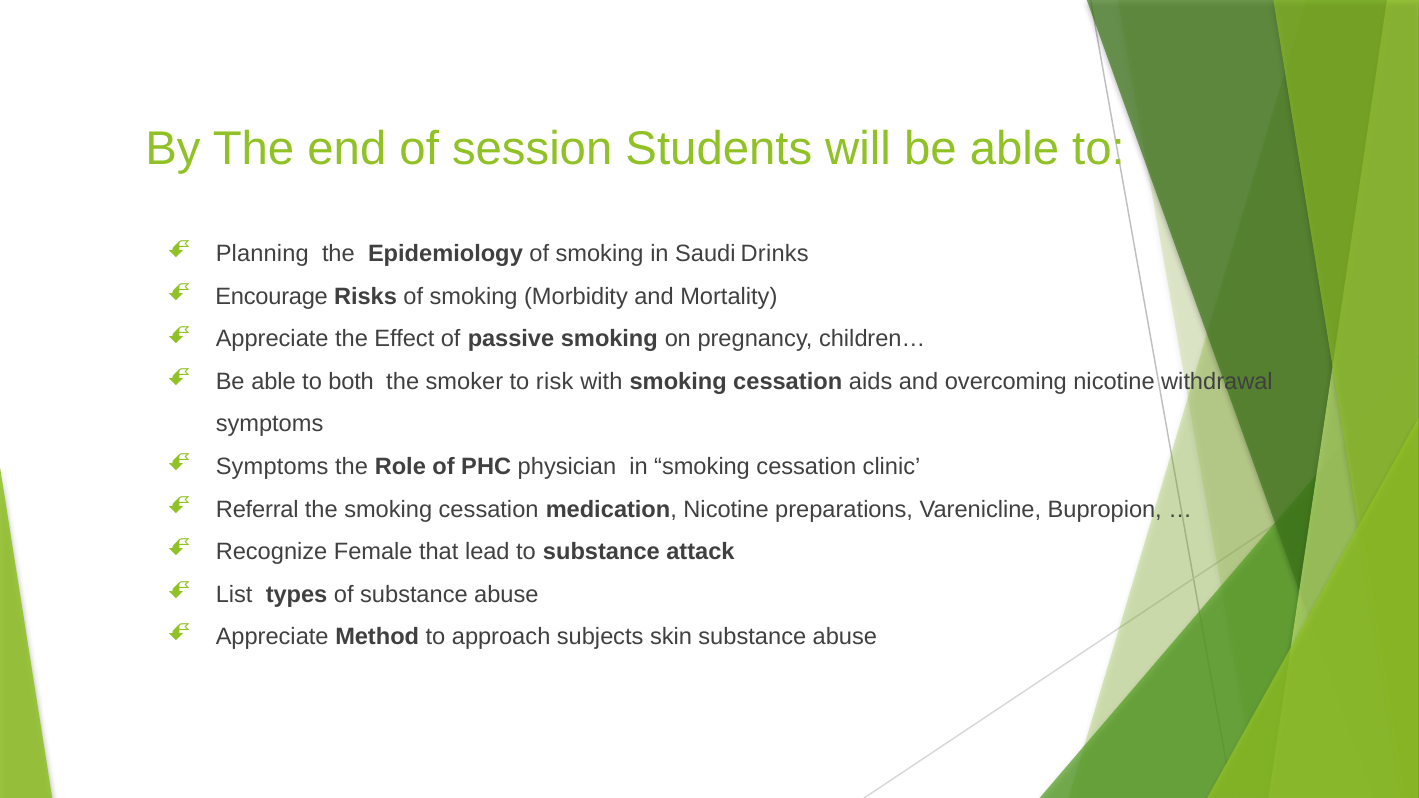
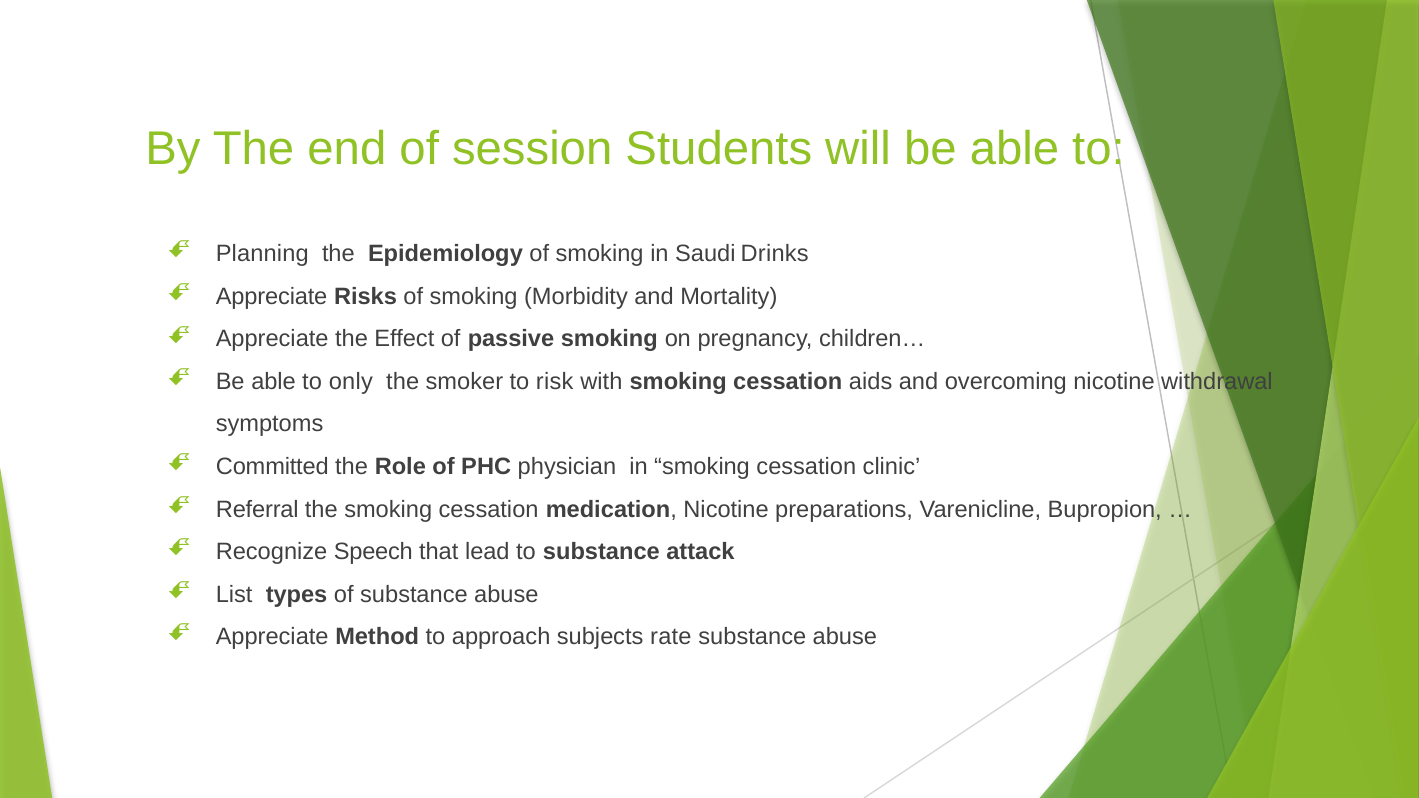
Encourage at (272, 297): Encourage -> Appreciate
both: both -> only
Symptoms at (272, 467): Symptoms -> Committed
Female: Female -> Speech
skin: skin -> rate
